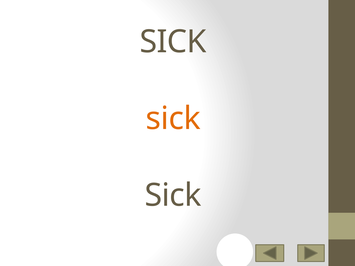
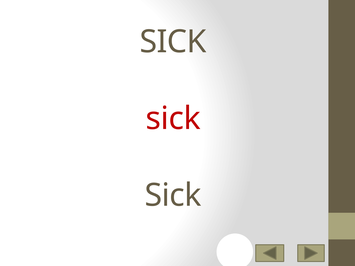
sick at (173, 119) colour: orange -> red
